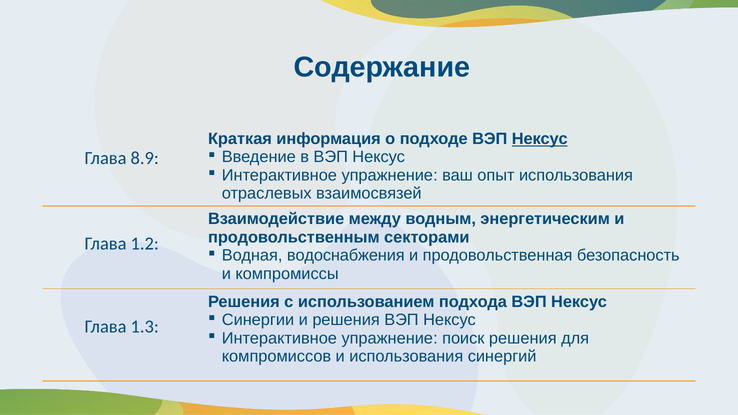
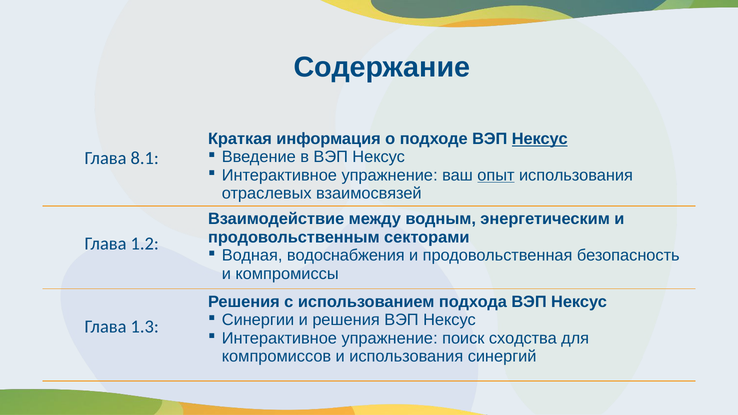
8.9: 8.9 -> 8.1
опыт underline: none -> present
поиск решения: решения -> сходства
